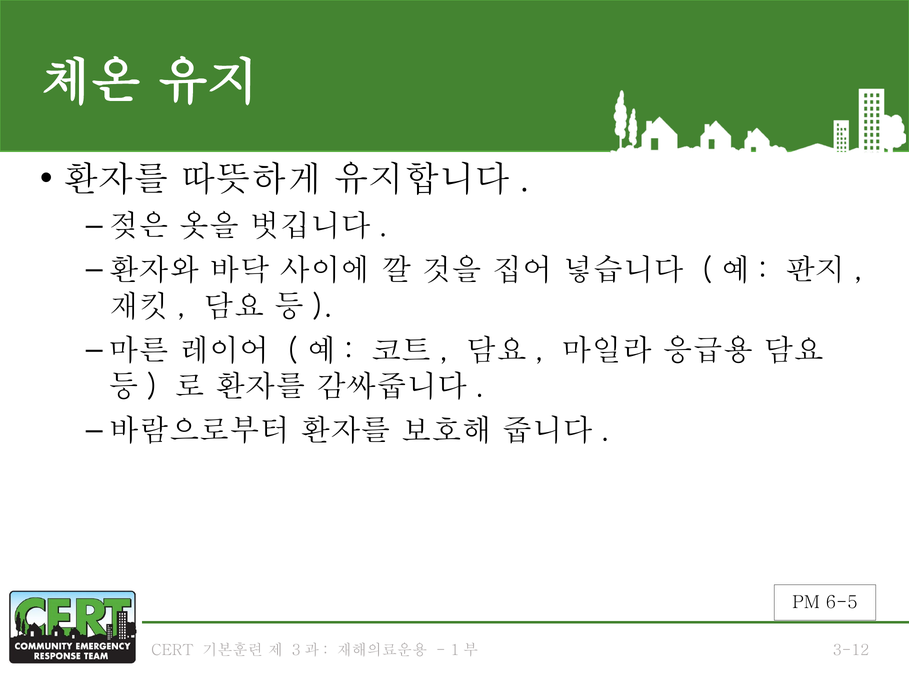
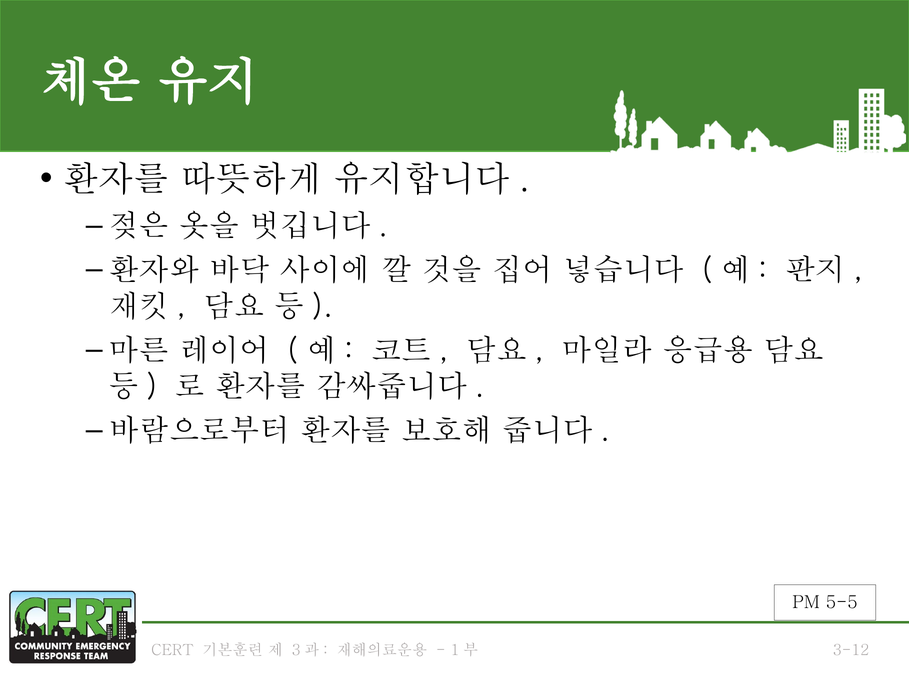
6-5: 6-5 -> 5-5
